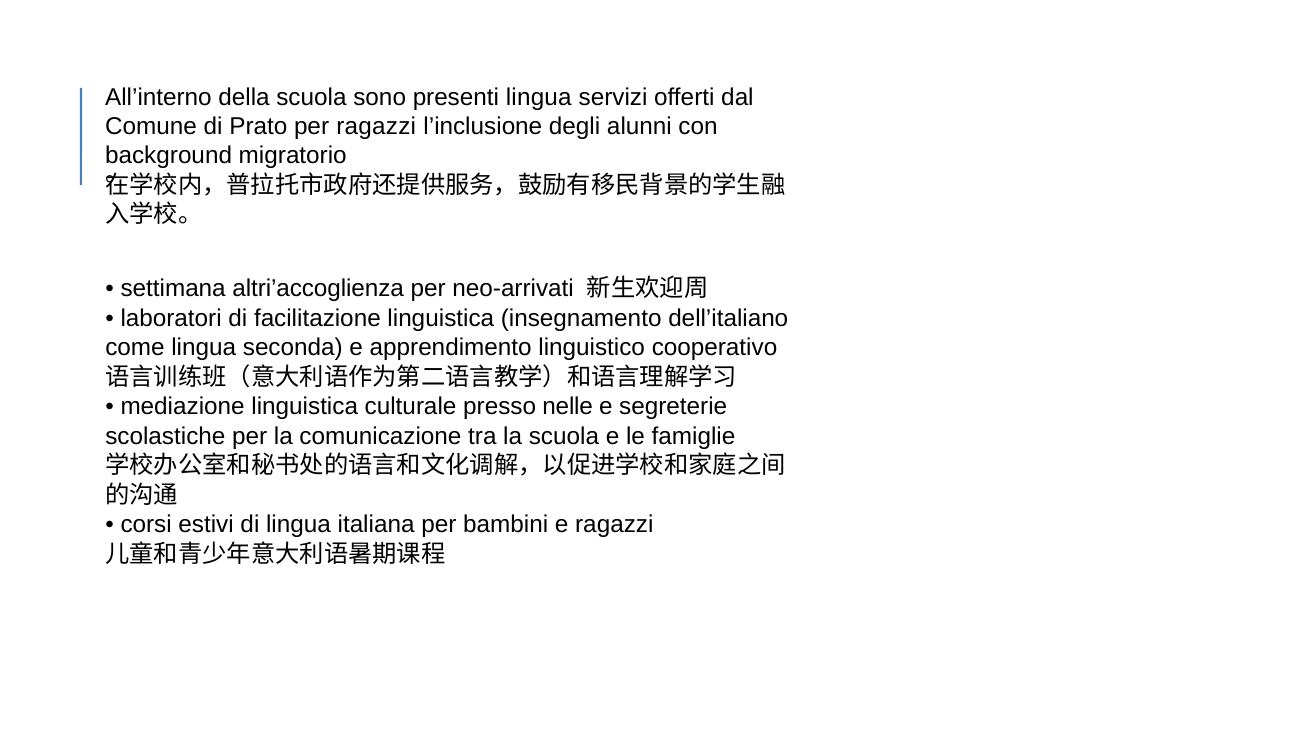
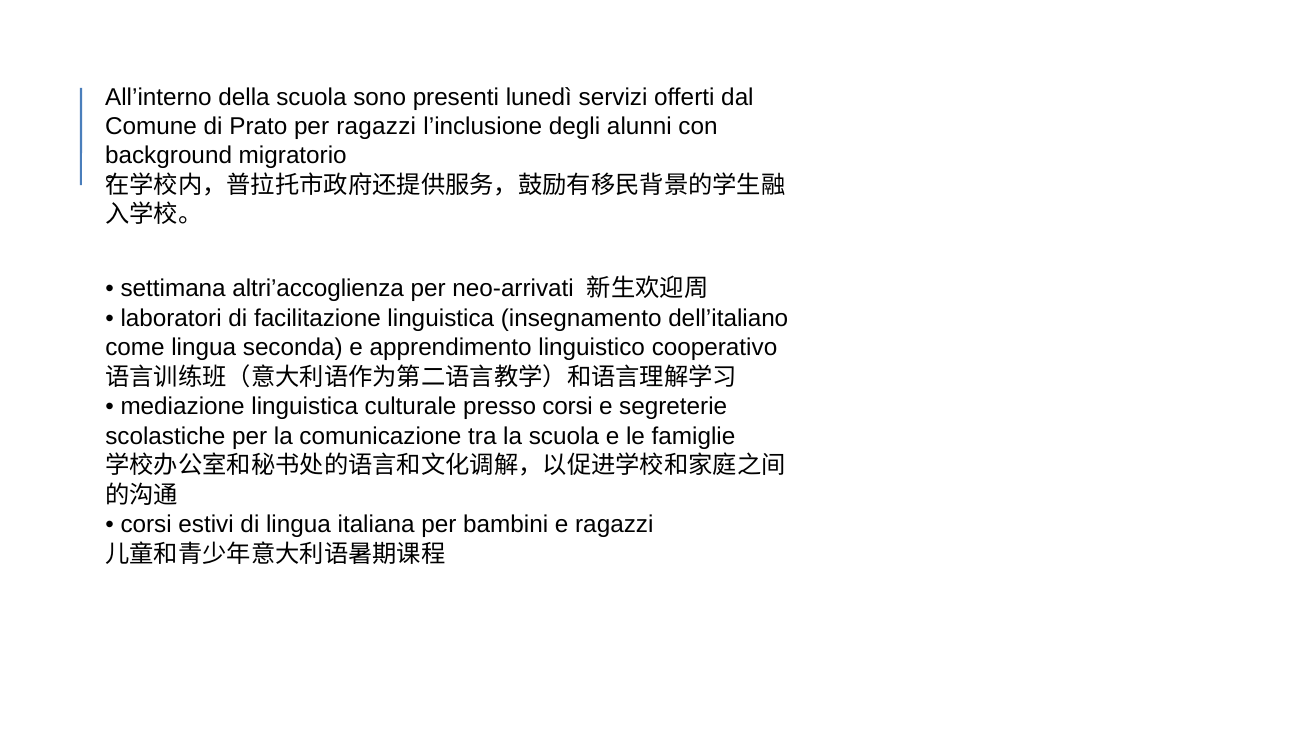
presenti lingua: lingua -> lunedì
presso nelle: nelle -> corsi
